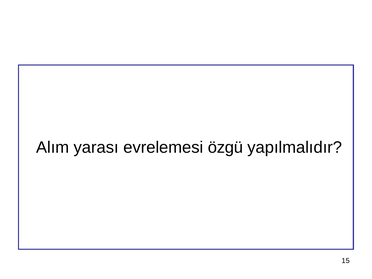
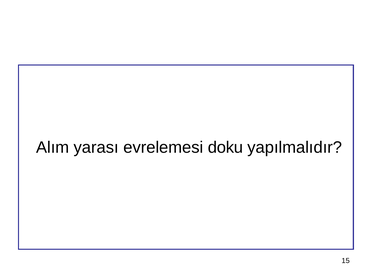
özgü: özgü -> doku
